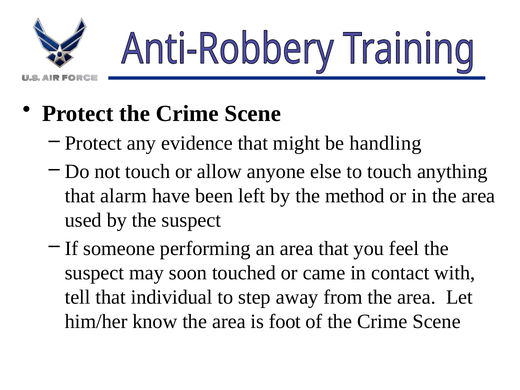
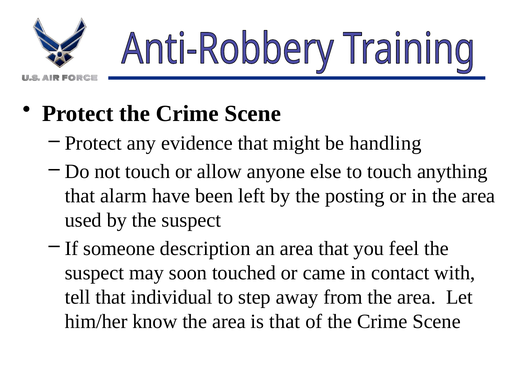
method: method -> posting
performing: performing -> description
is foot: foot -> that
